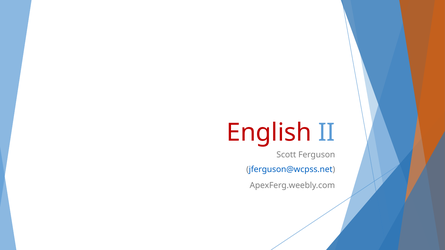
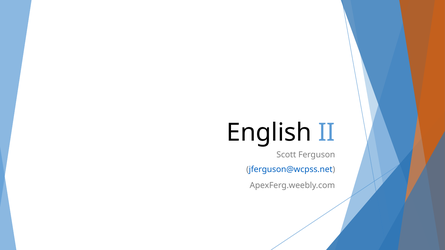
English colour: red -> black
